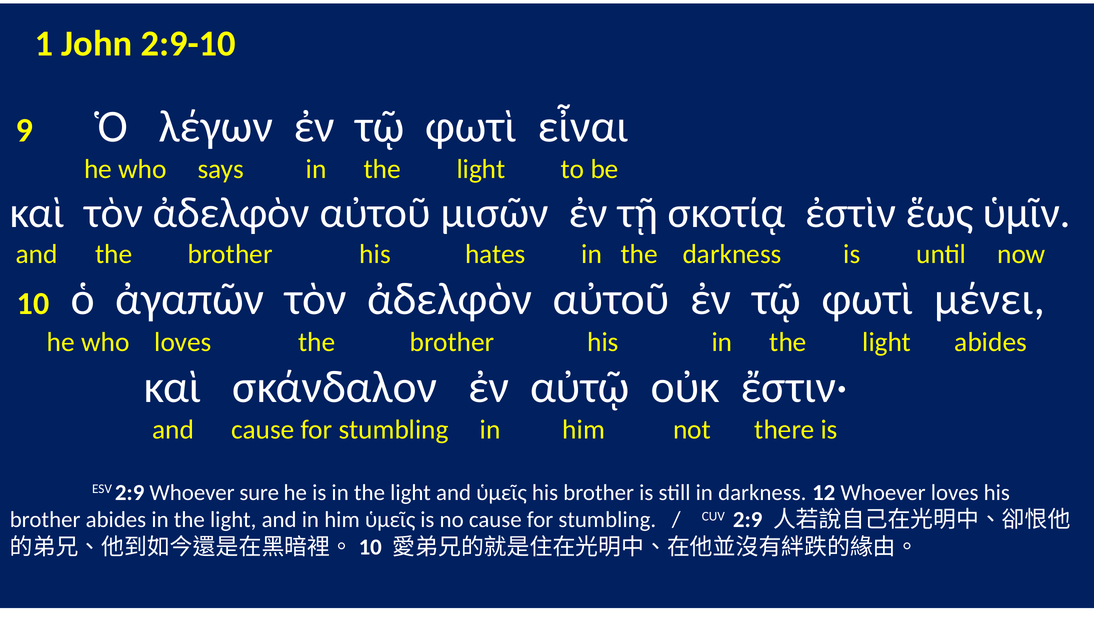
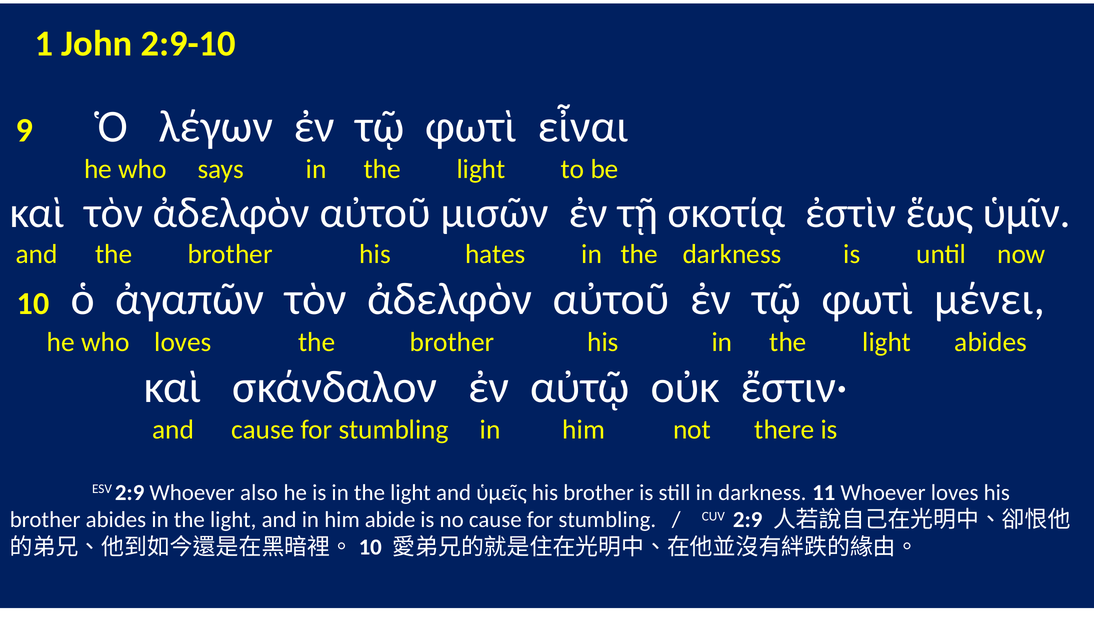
sure: sure -> also
12: 12 -> 11
him ὑμεῖς: ὑμεῖς -> abide
